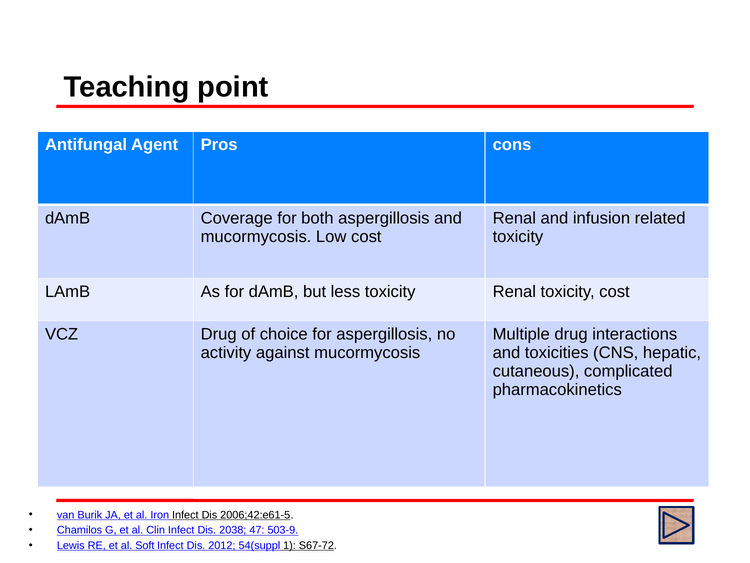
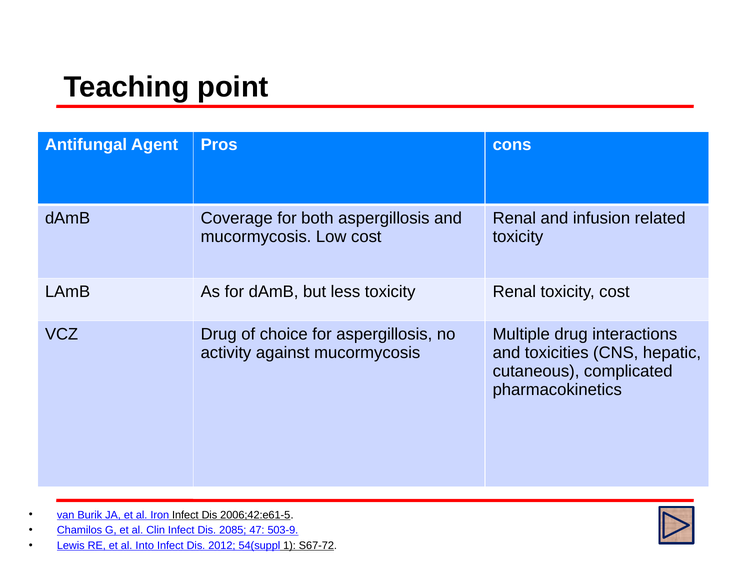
2038: 2038 -> 2085
Soft: Soft -> Into
